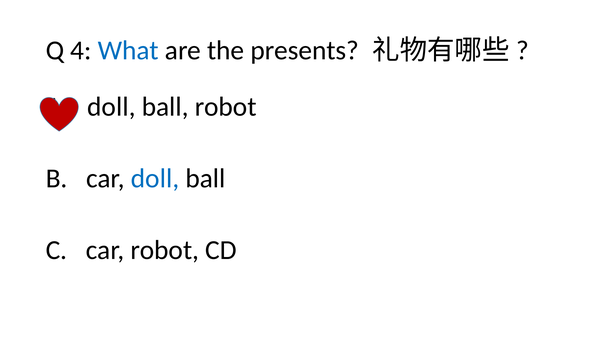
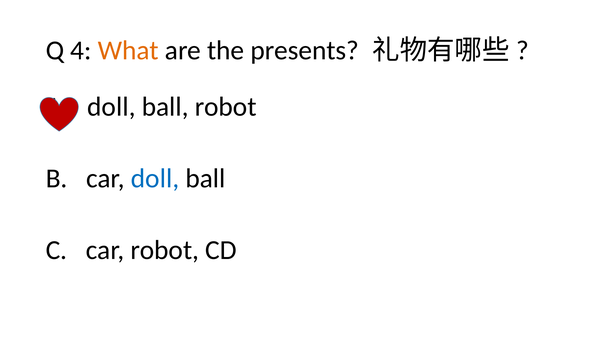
What colour: blue -> orange
